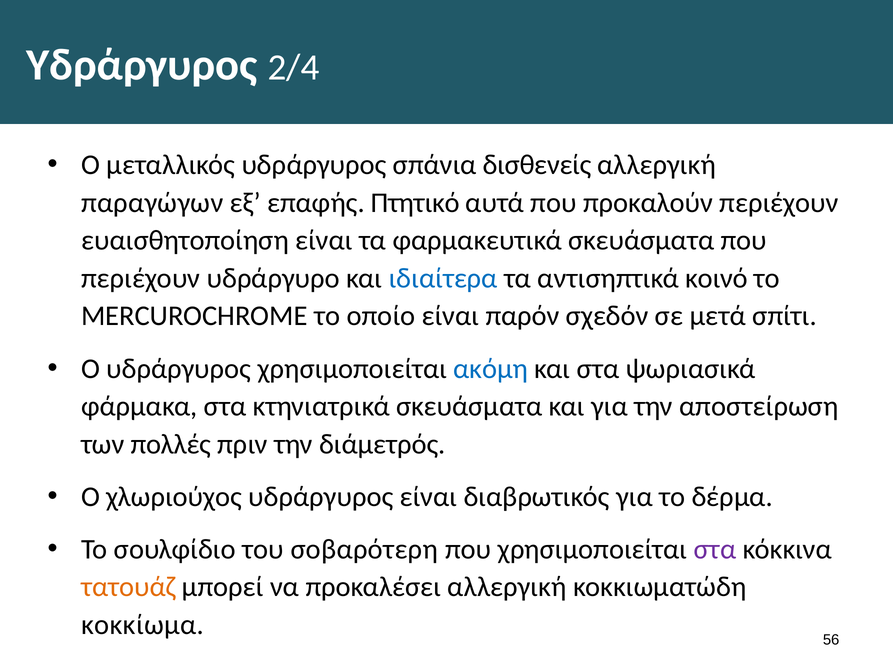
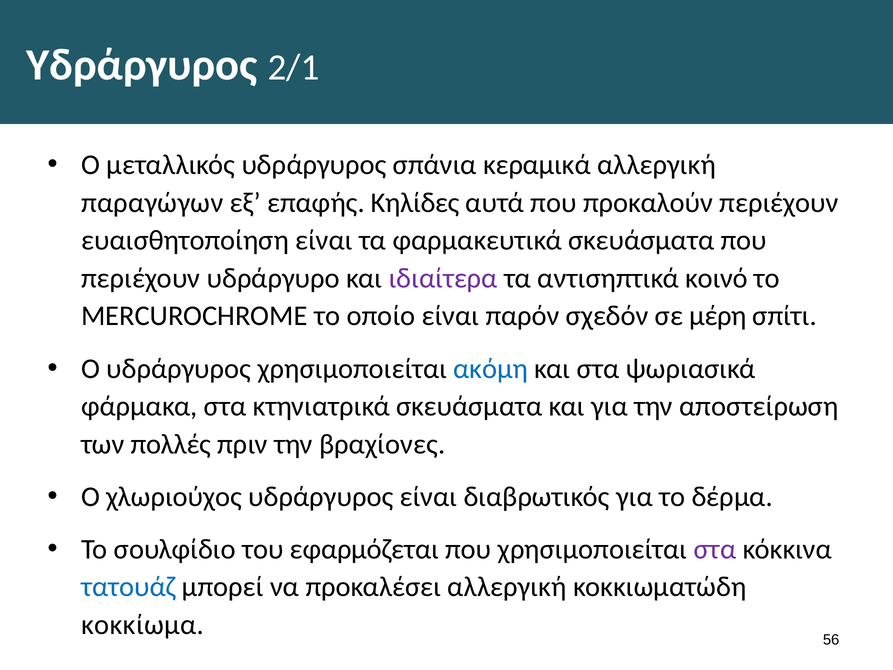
2/4: 2/4 -> 2/1
δισθενείς: δισθενείς -> κεραμικά
Πτητικό: Πτητικό -> Κηλίδες
ιδιαίτερα colour: blue -> purple
μετά: μετά -> μέρη
διάμετρός: διάμετρός -> βραχίονες
σοβαρότερη: σοβαρότερη -> εφαρμόζεται
τατουάζ colour: orange -> blue
